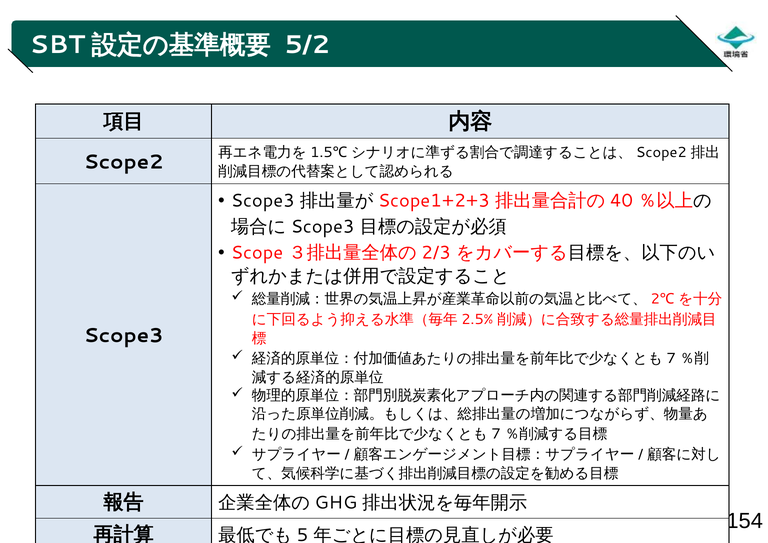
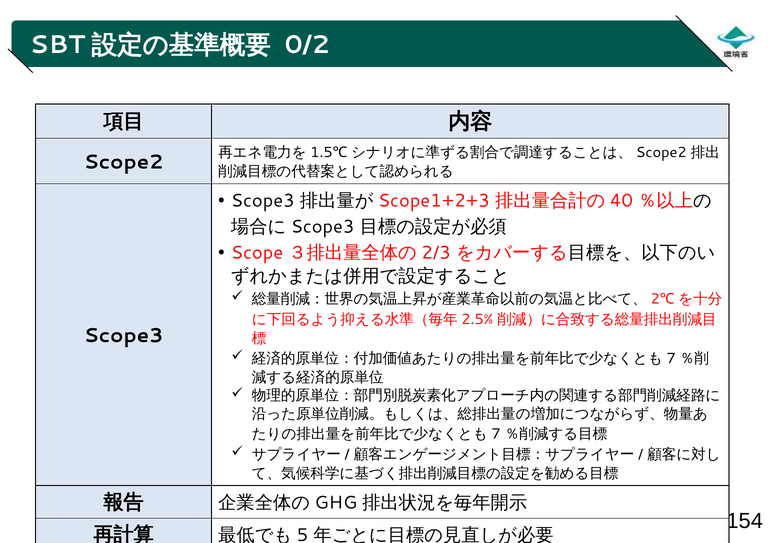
5/2: 5/2 -> 0/2
